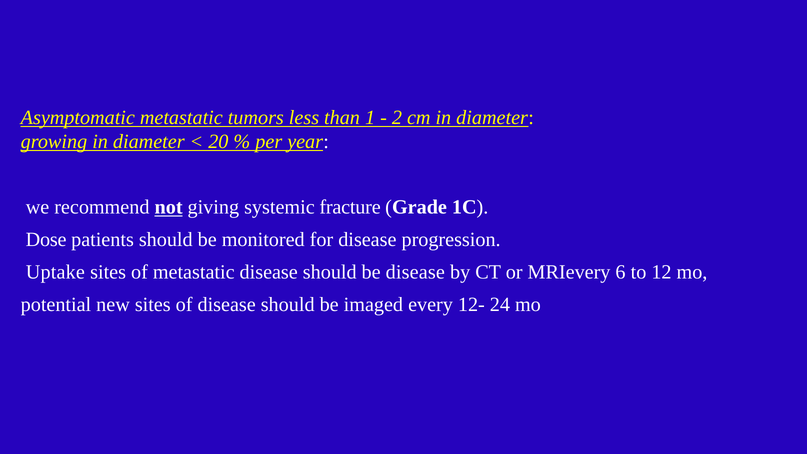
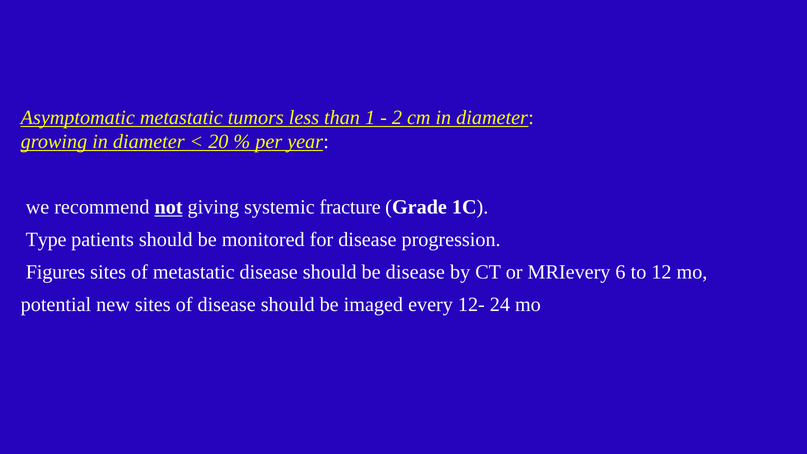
Dose: Dose -> Type
Uptake: Uptake -> Figures
